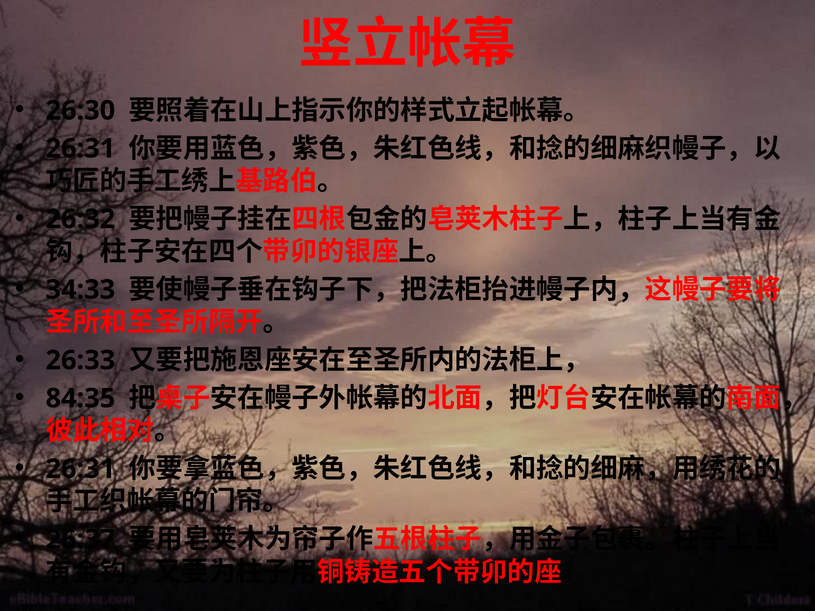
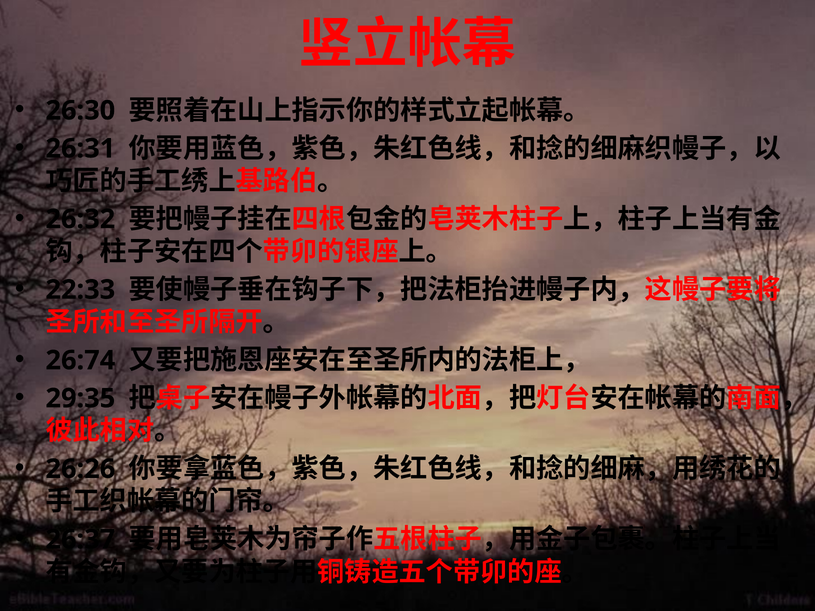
34:33: 34:33 -> 22:33
26:33: 26:33 -> 26:74
84:35: 84:35 -> 29:35
26:31 at (80, 469): 26:31 -> 26:26
